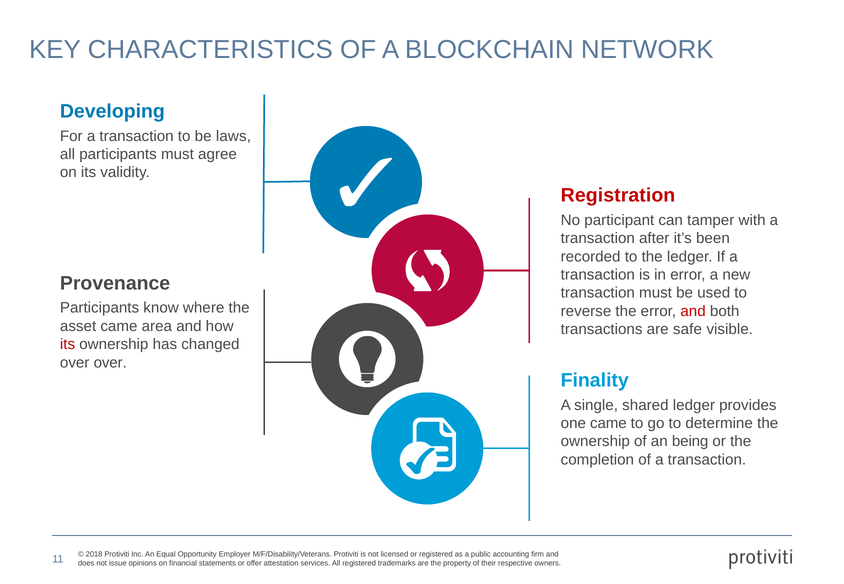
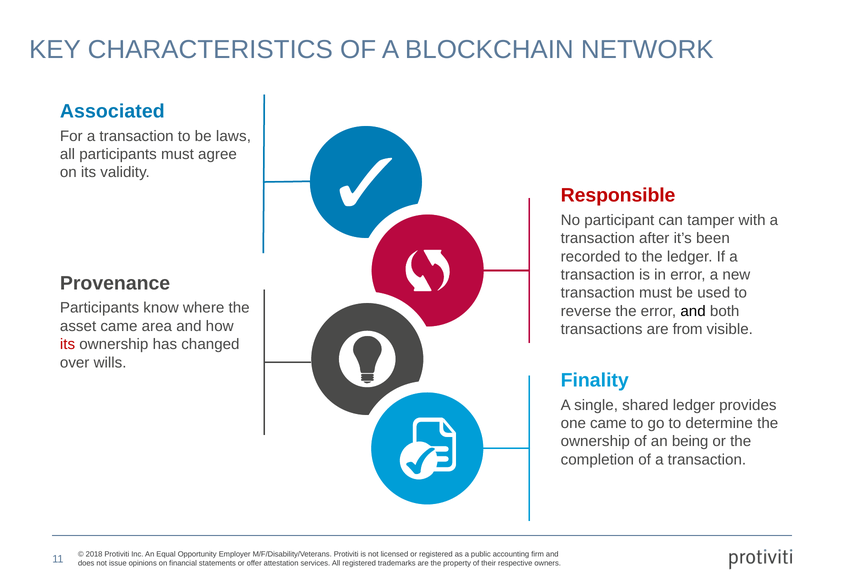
Developing: Developing -> Associated
Registration: Registration -> Responsible
and at (693, 311) colour: red -> black
safe: safe -> from
over over: over -> wills
